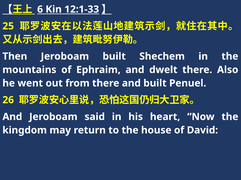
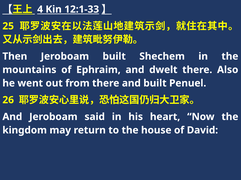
6: 6 -> 4
